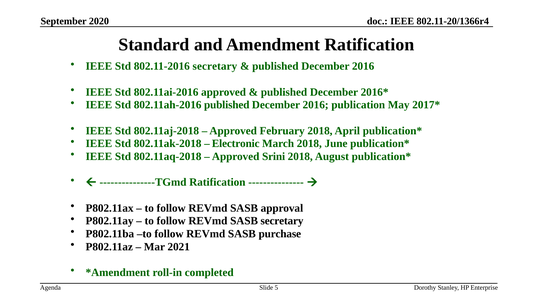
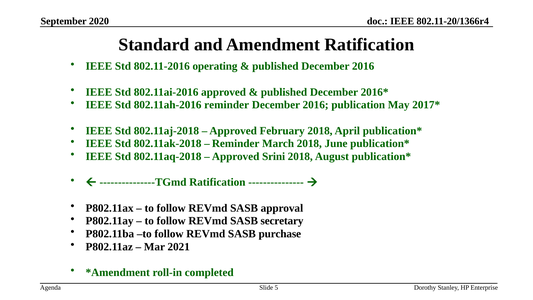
802.11-2016 secretary: secretary -> operating
802.11ah-2016 published: published -> reminder
Electronic at (236, 143): Electronic -> Reminder
